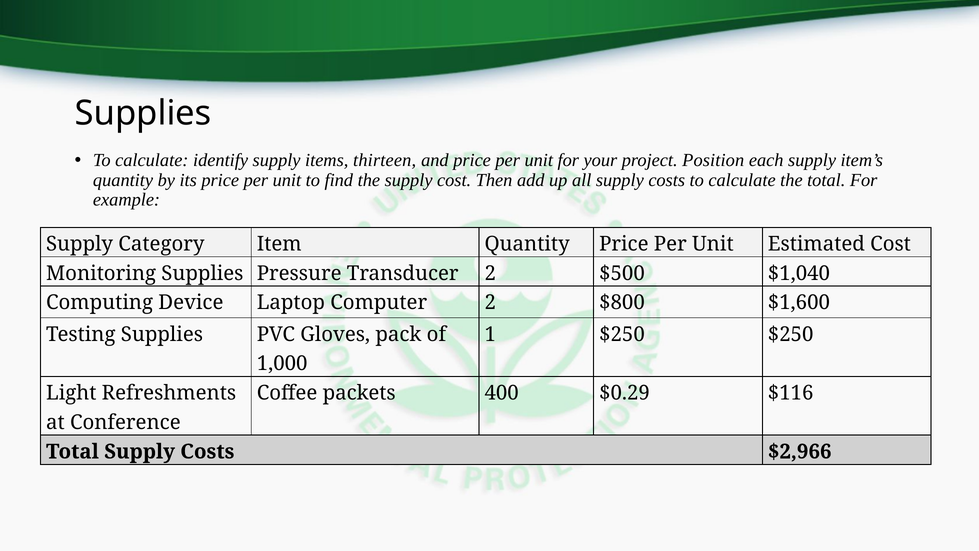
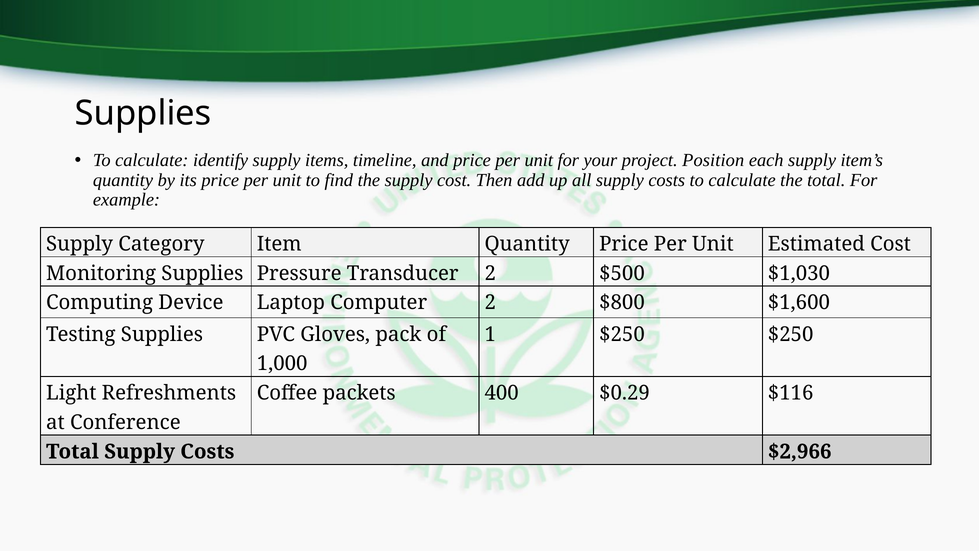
thirteen: thirteen -> timeline
$1,040: $1,040 -> $1,030
